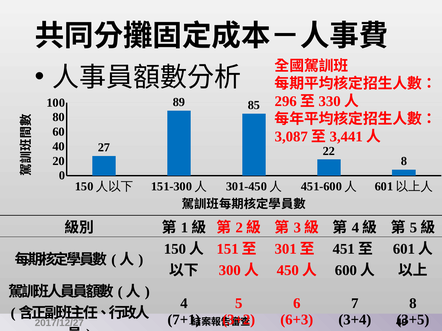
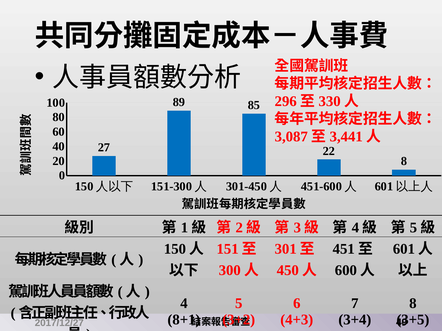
7+1: 7+1 -> 8+1
6+3: 6+3 -> 4+3
